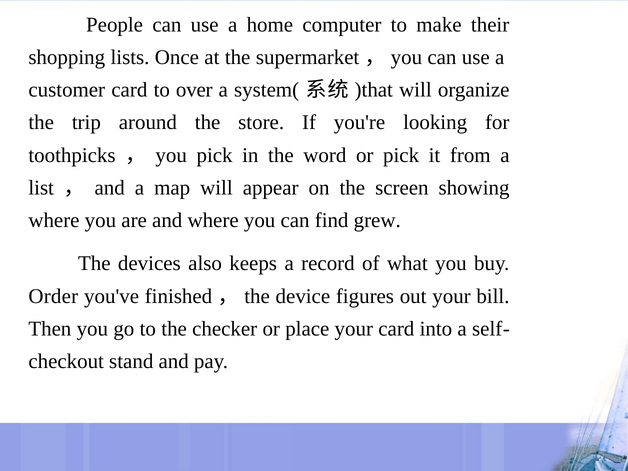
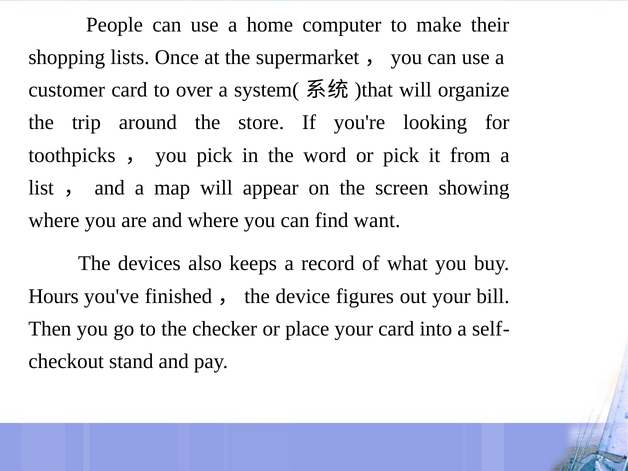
grew: grew -> want
Order: Order -> Hours
